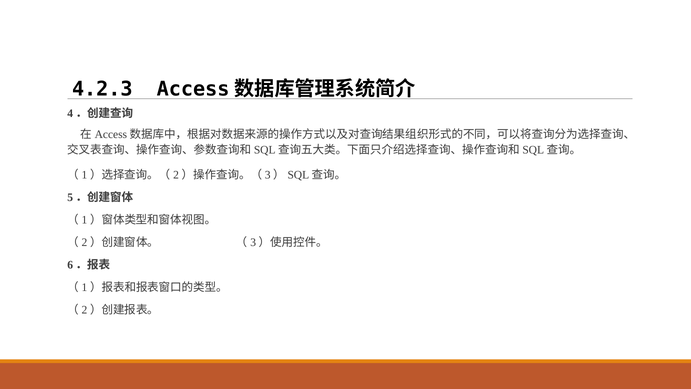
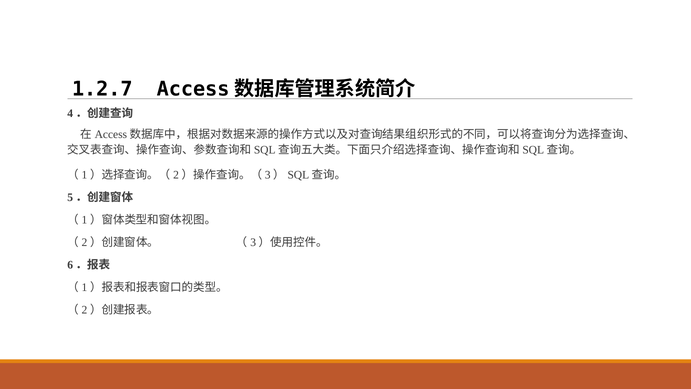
4.2.3: 4.2.3 -> 1.2.7
